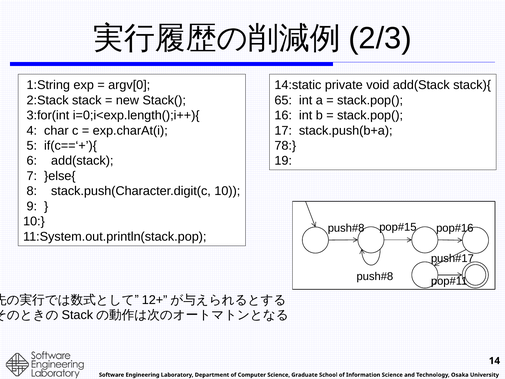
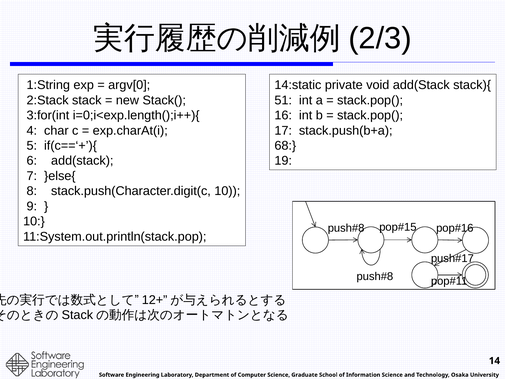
65: 65 -> 51
78: 78 -> 68
